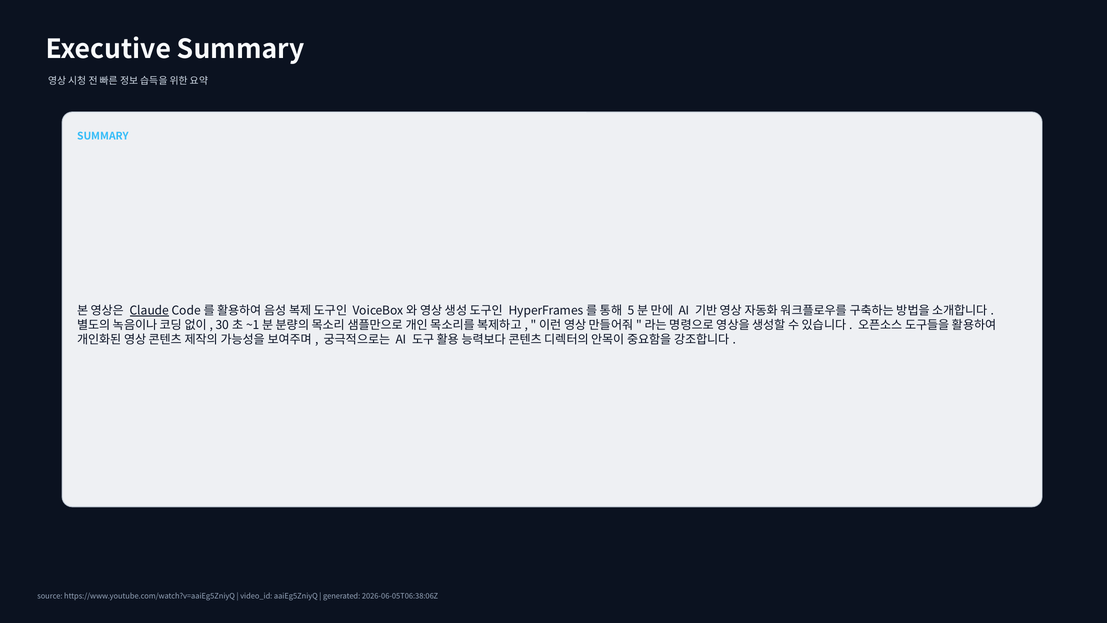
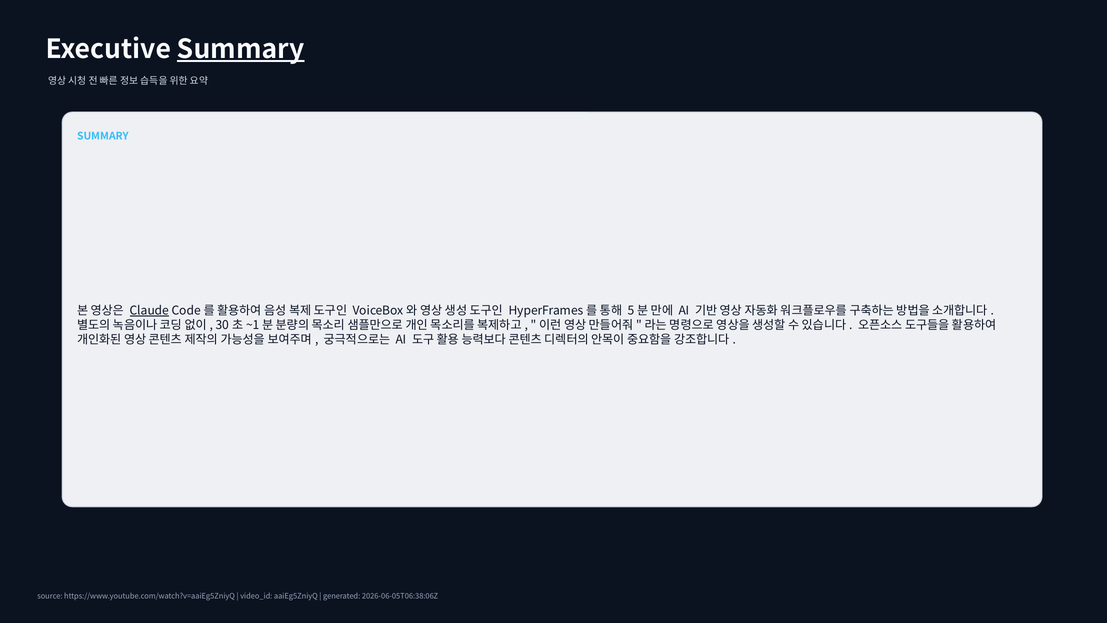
Summary at (241, 50) underline: none -> present
